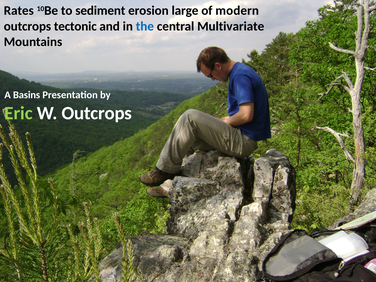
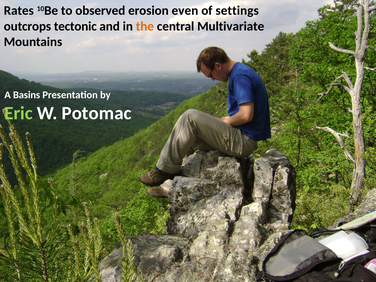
sediment: sediment -> observed
large: large -> even
modern: modern -> settings
the colour: blue -> orange
W Outcrops: Outcrops -> Potomac
